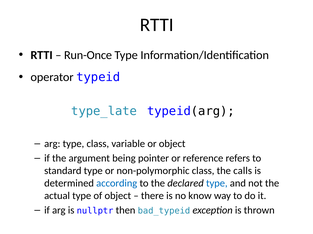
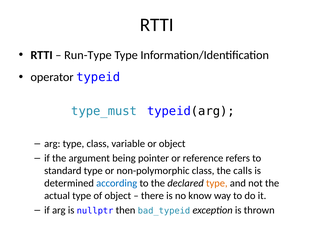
Run-Once: Run-Once -> Run-Type
type_late: type_late -> type_must
type at (217, 184) colour: blue -> orange
